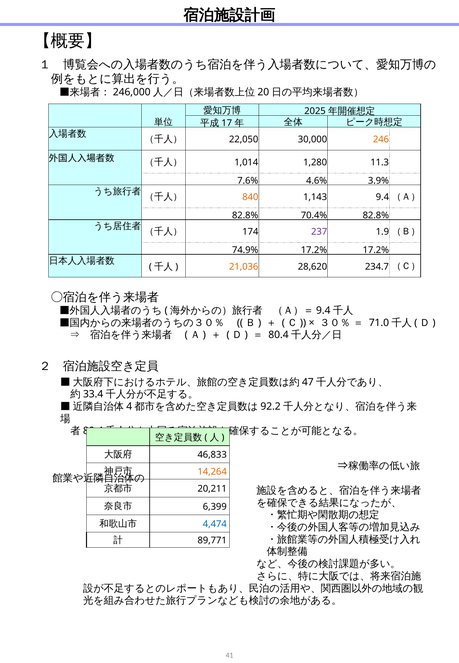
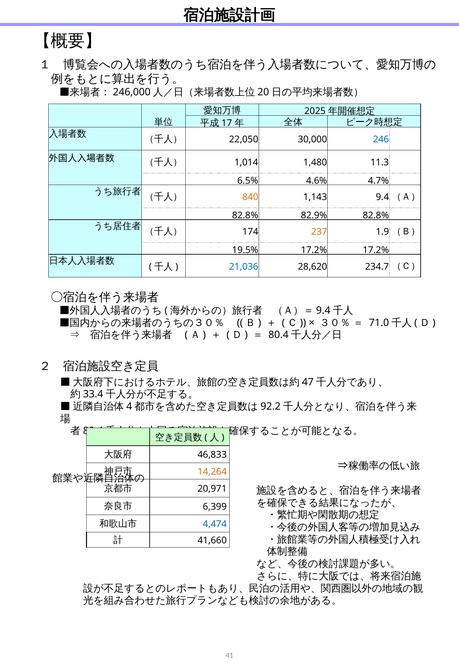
246 colour: orange -> blue
1,280: 1,280 -> 1,480
7.6%: 7.6% -> 6.5%
3.9%: 3.9% -> 4.7%
70.4%: 70.4% -> 82.9%
237 colour: purple -> orange
74.9%: 74.9% -> 19.5%
21,036 colour: orange -> blue
20,211: 20,211 -> 20,971
89,771: 89,771 -> 41,660
